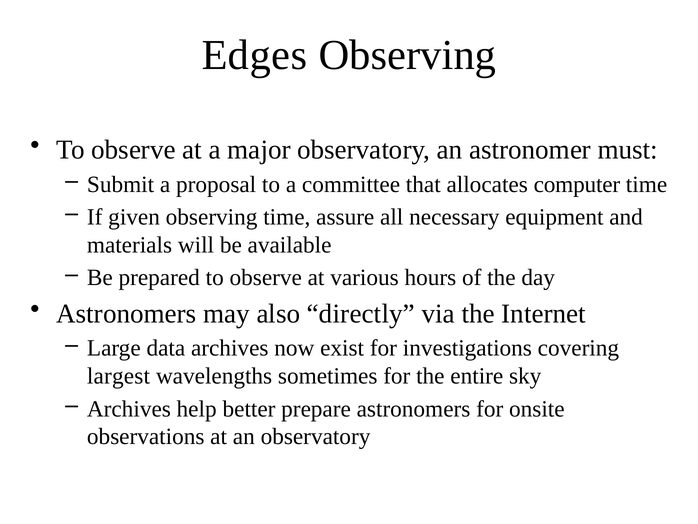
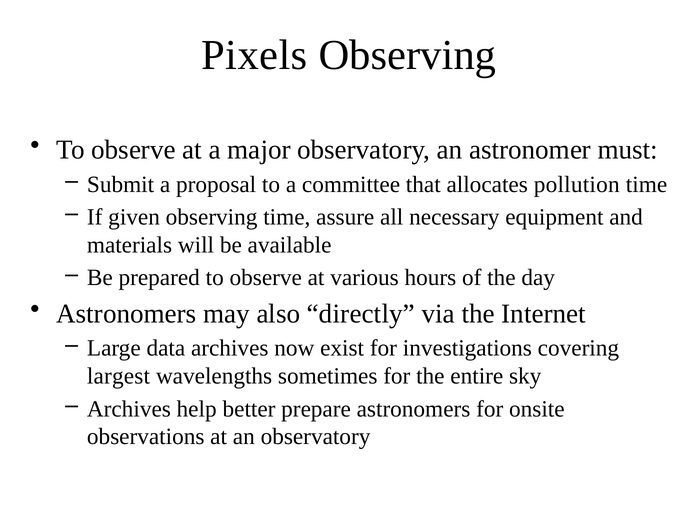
Edges: Edges -> Pixels
computer: computer -> pollution
